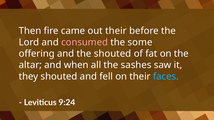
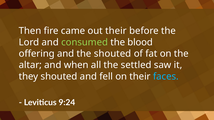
consumed colour: pink -> light green
some: some -> blood
sashes: sashes -> settled
